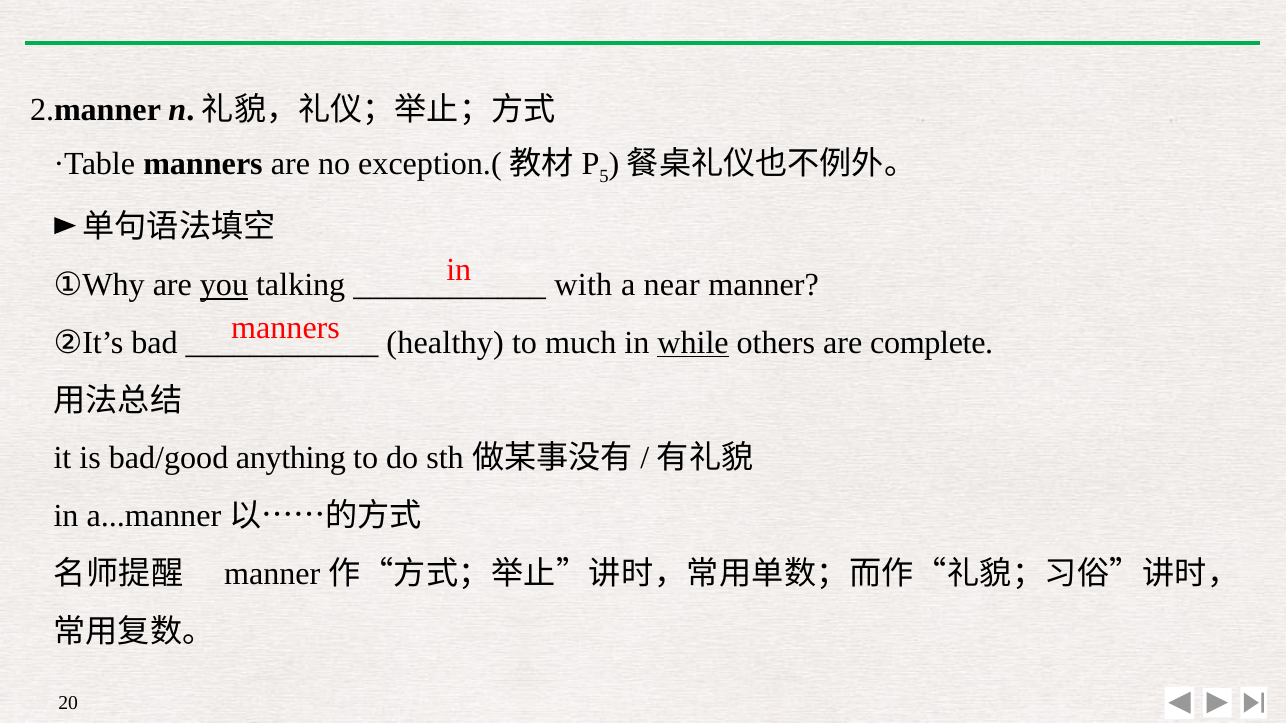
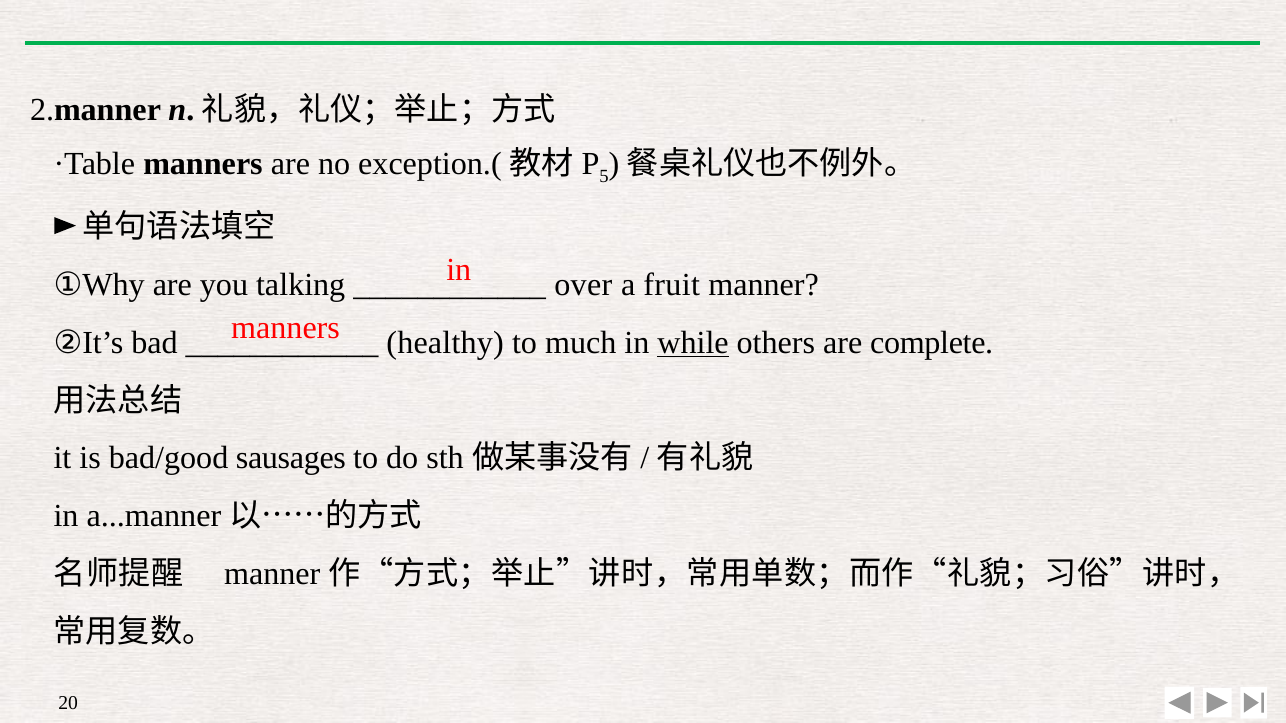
you underline: present -> none
with: with -> over
near: near -> fruit
anything: anything -> sausages
